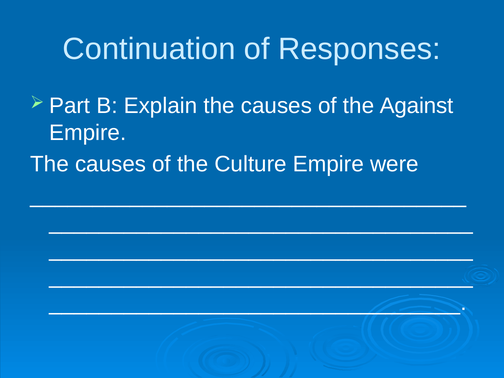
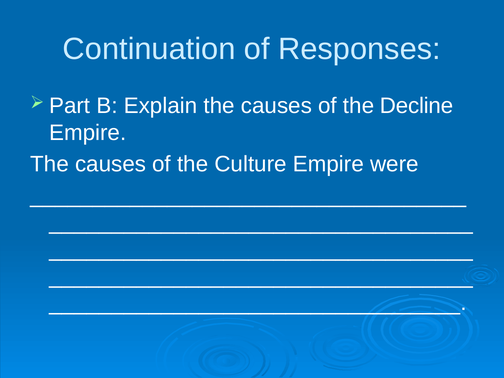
Against: Against -> Decline
